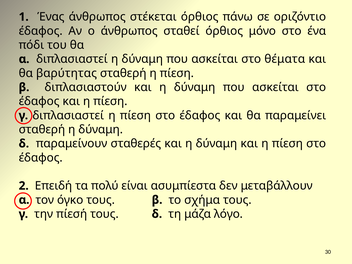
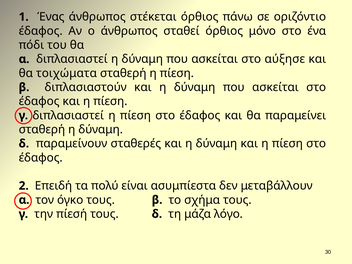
θέματα: θέματα -> αύξησε
βαρύτητας: βαρύτητας -> τοιχώματα
